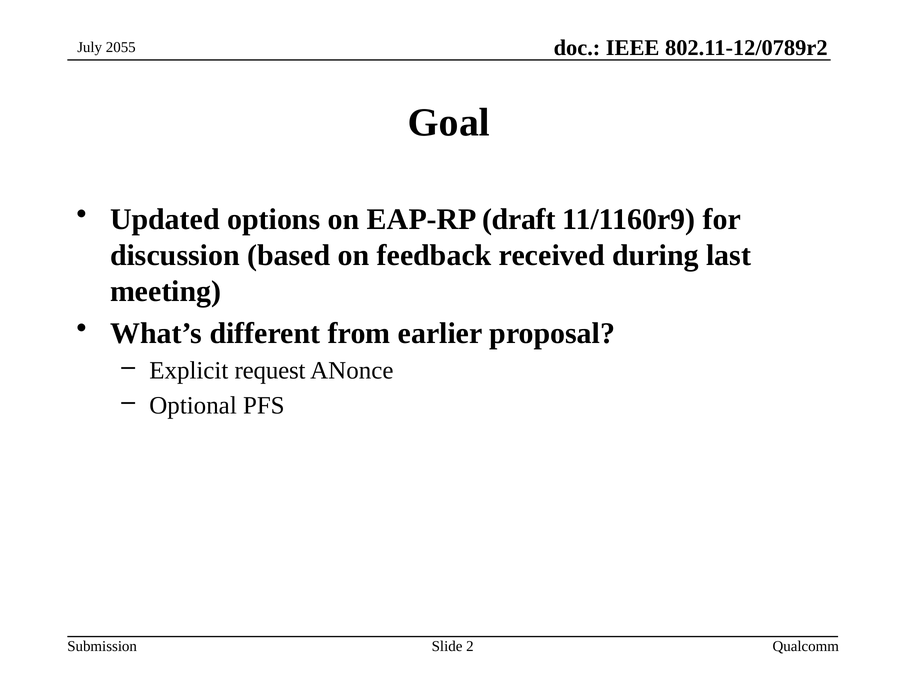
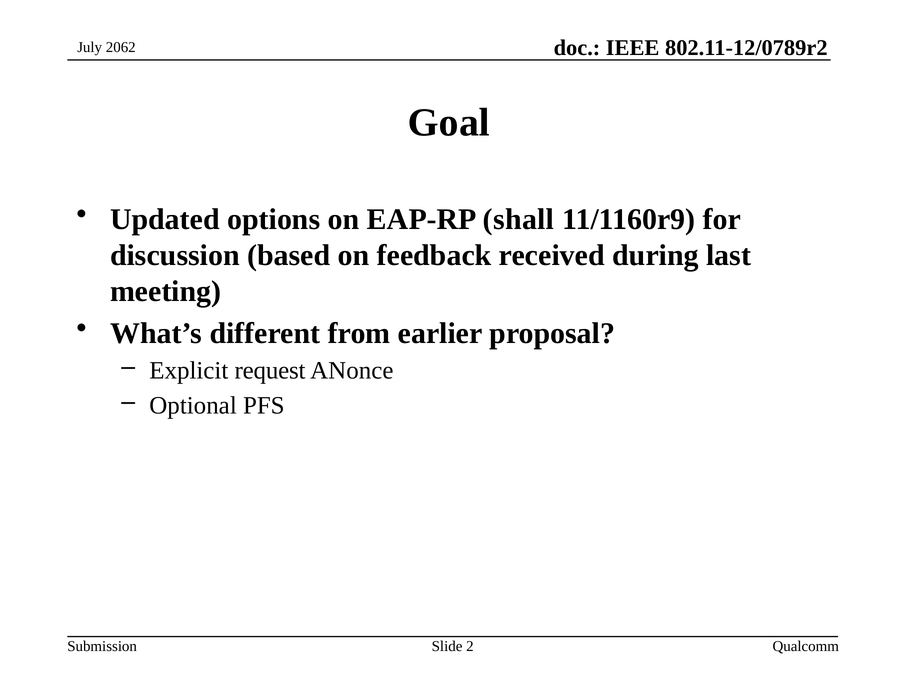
2055: 2055 -> 2062
draft: draft -> shall
